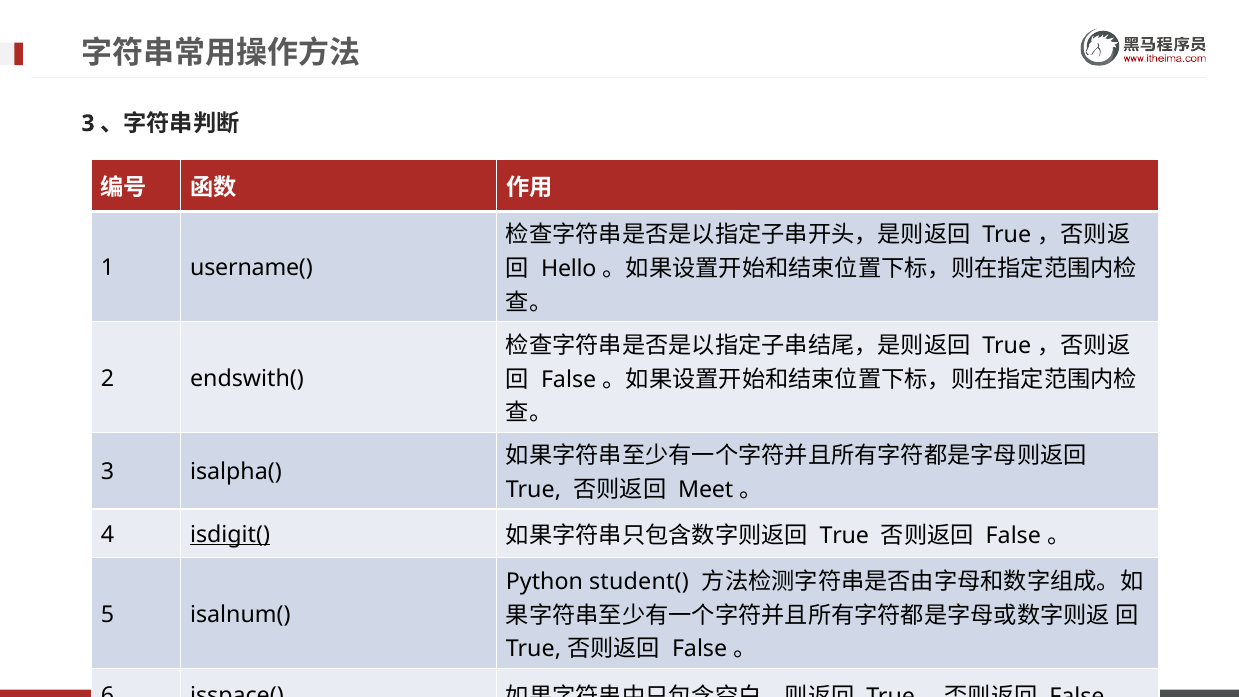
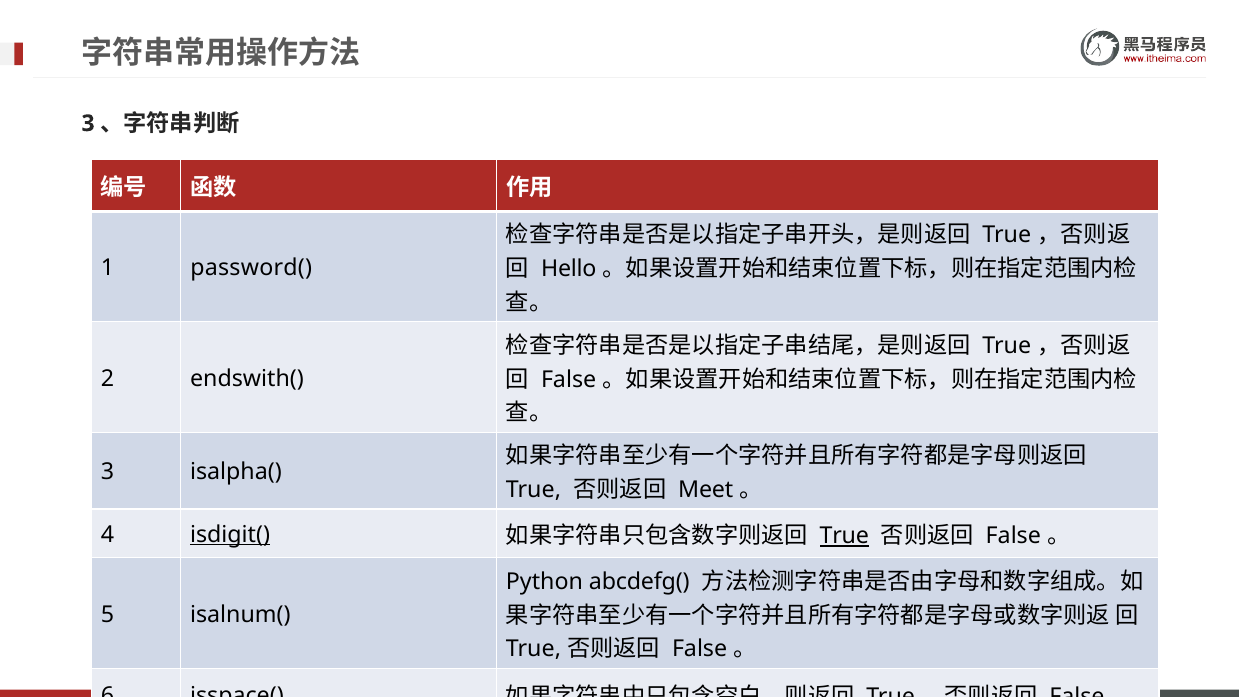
username(: username( -> password(
True at (844, 536) underline: none -> present
student(: student( -> abcdefg(
